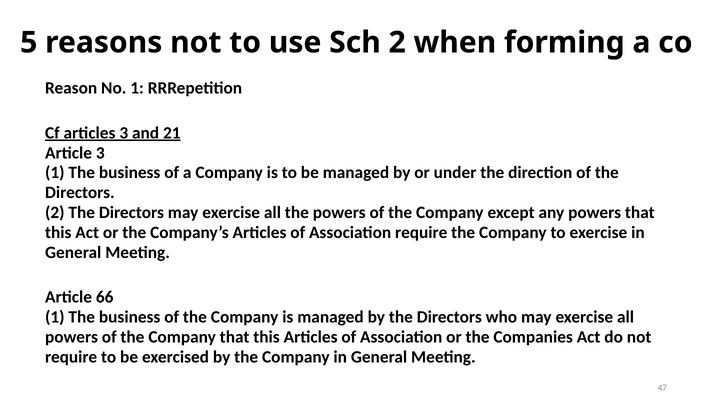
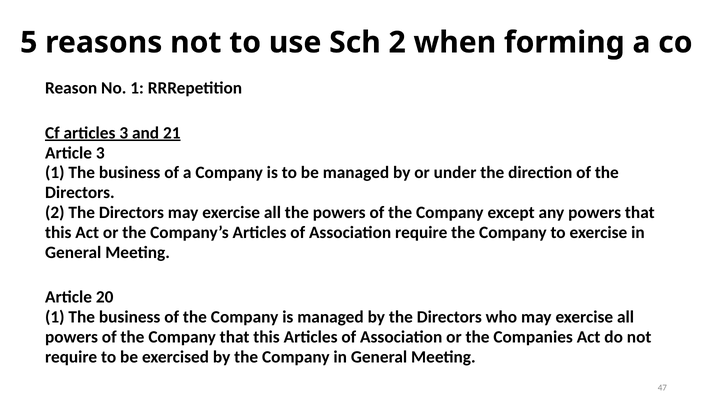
66: 66 -> 20
